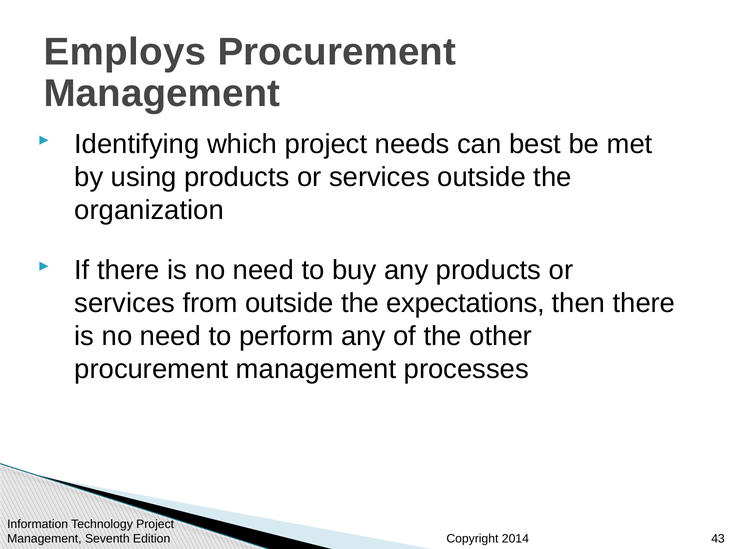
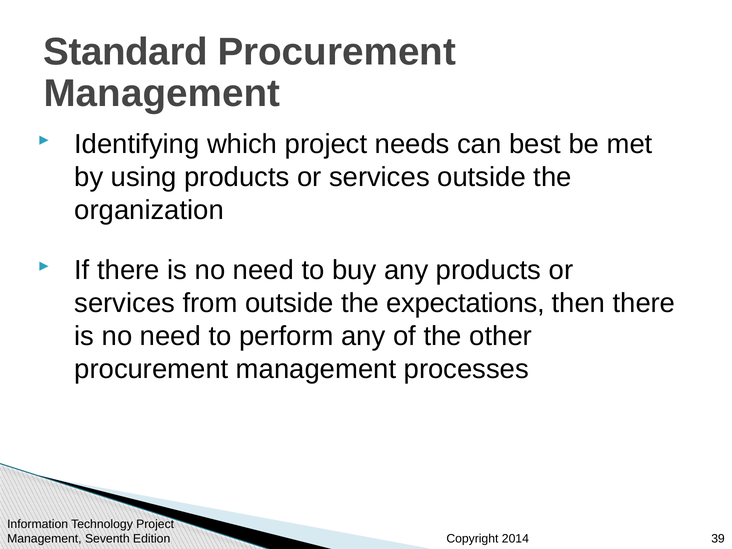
Employs: Employs -> Standard
43: 43 -> 39
